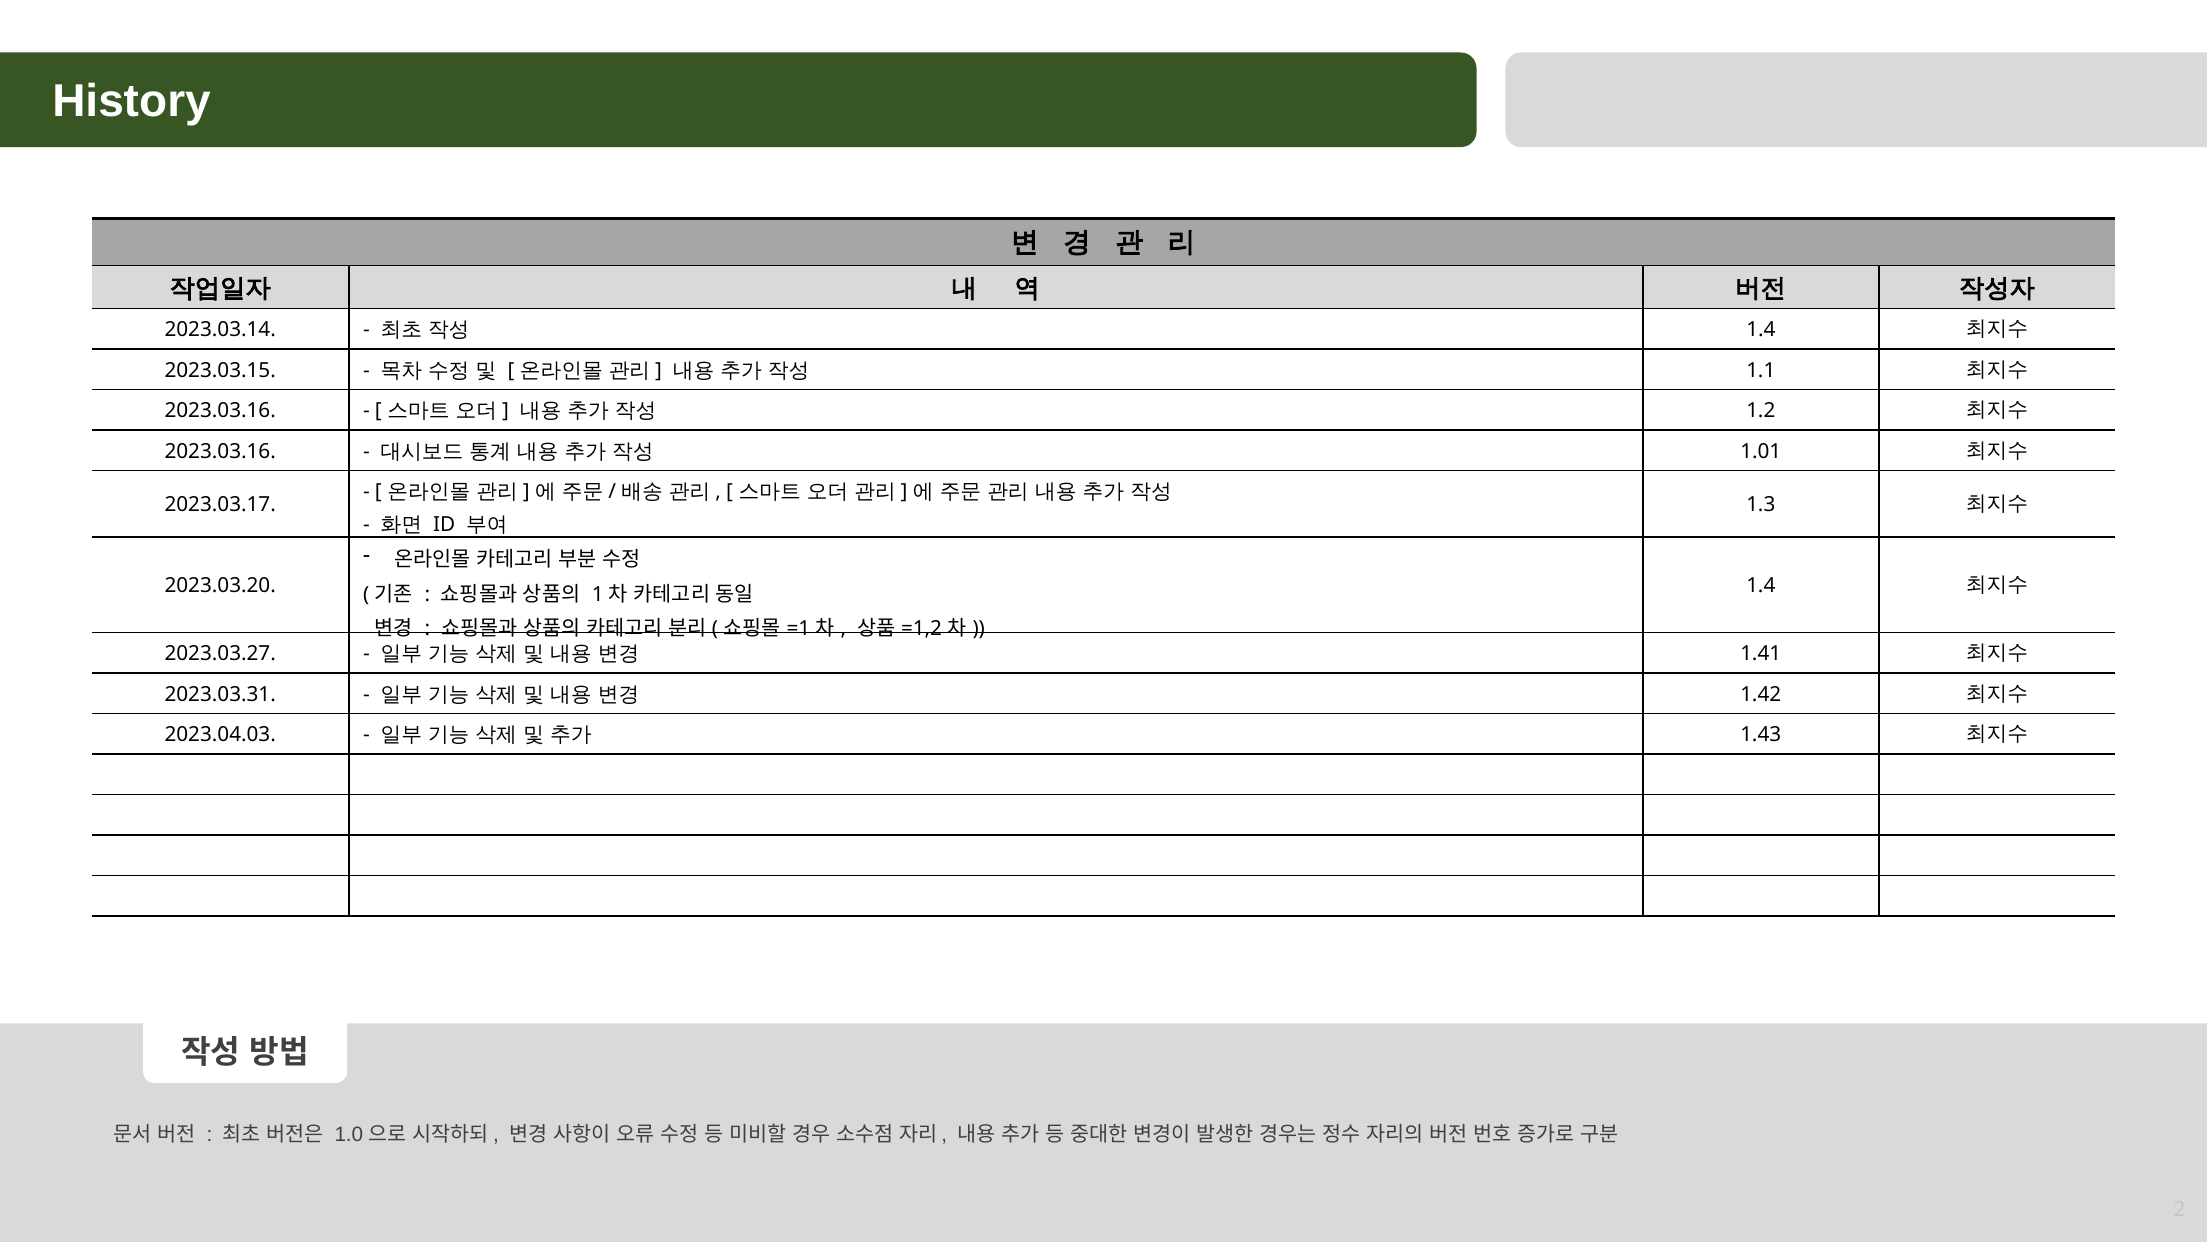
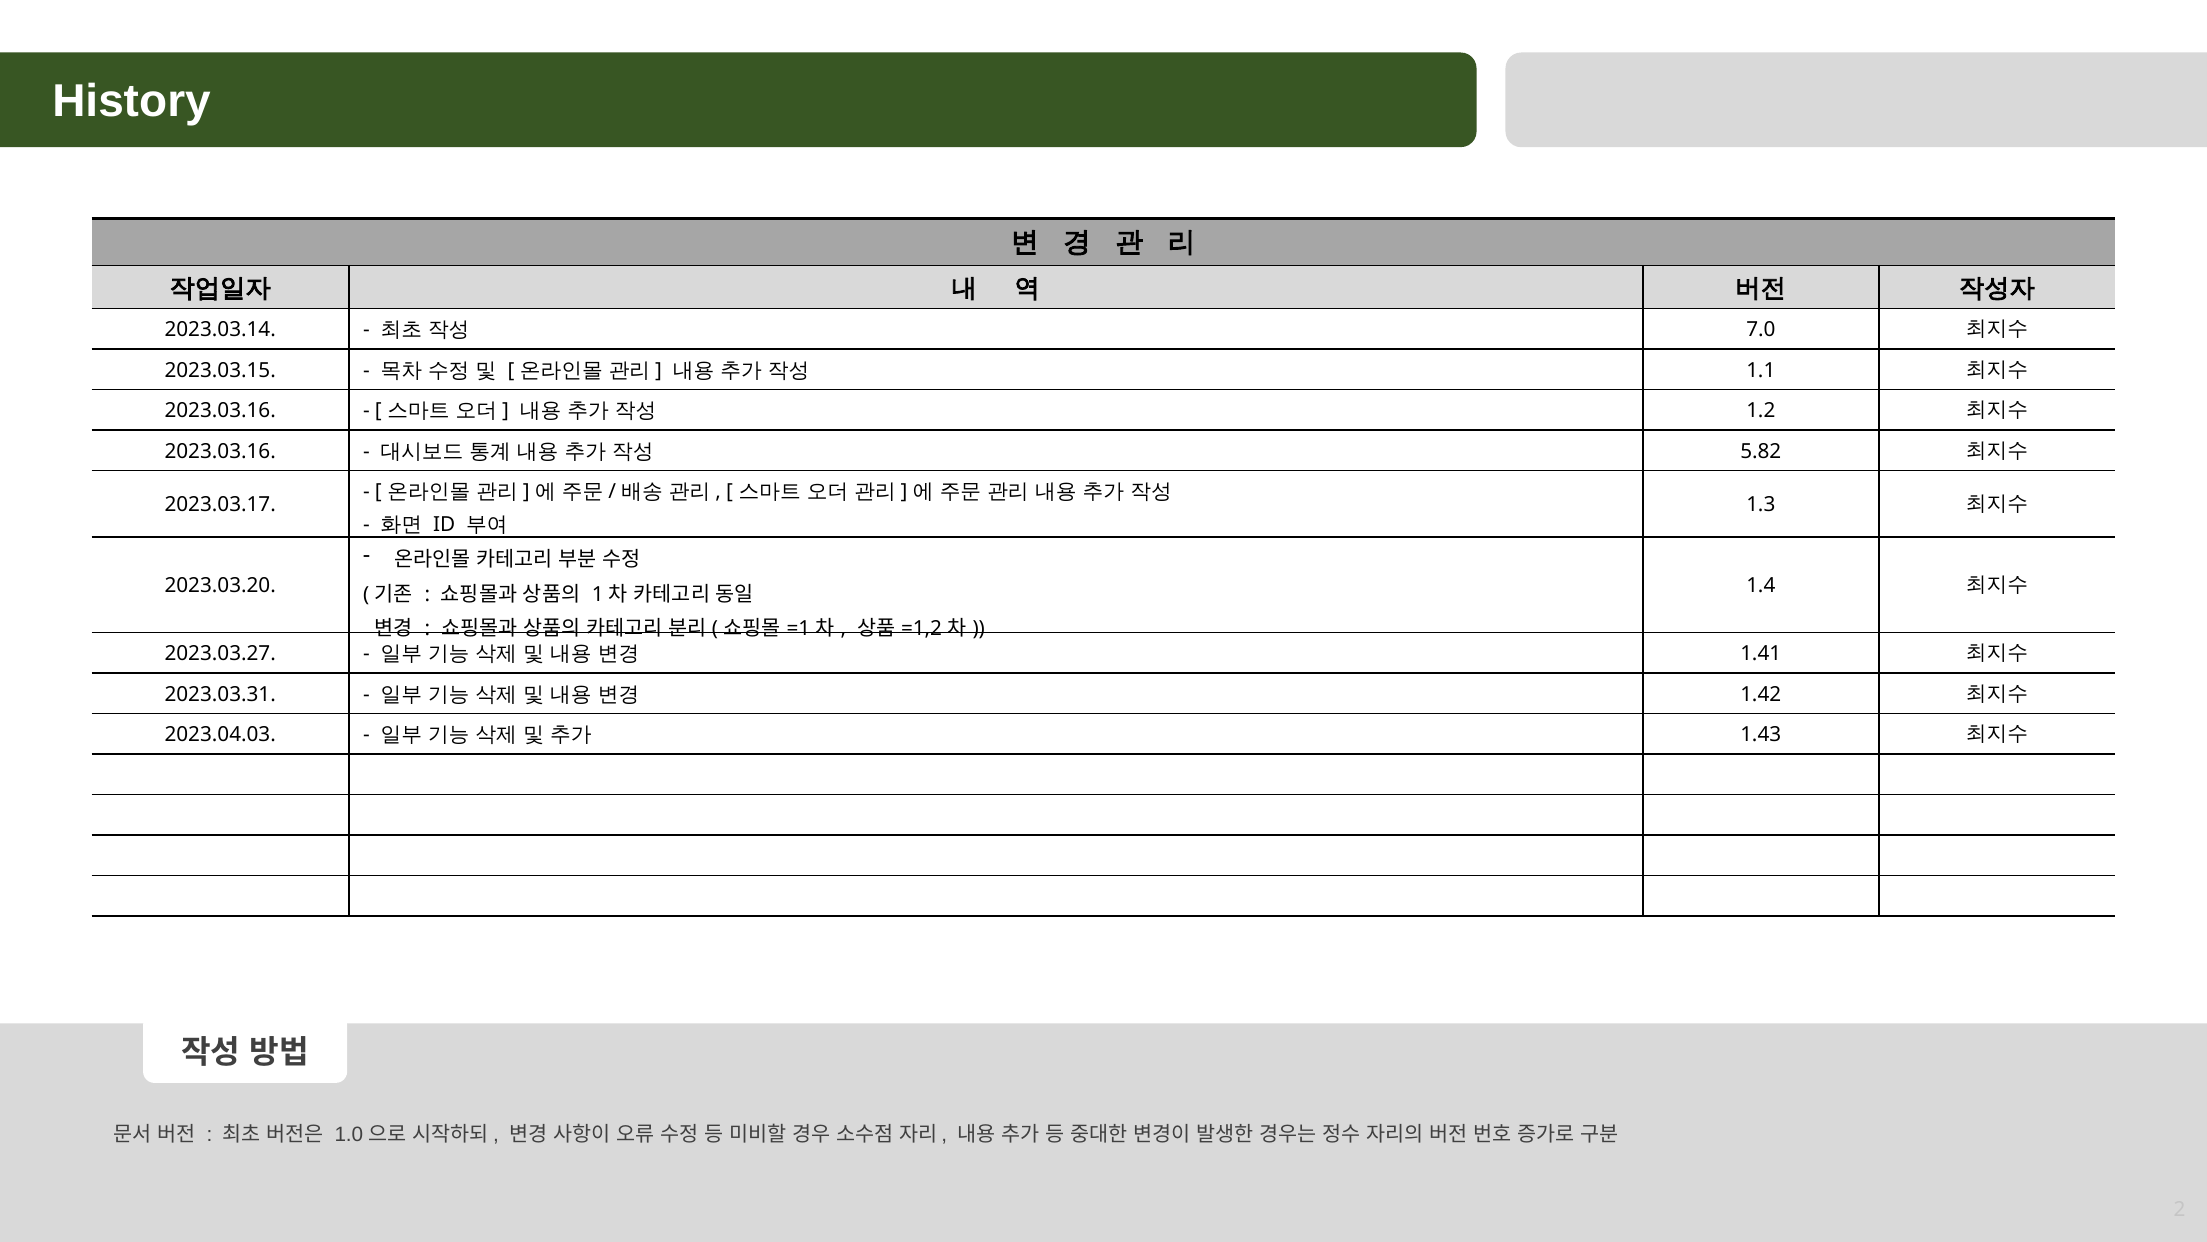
1.4 at (1761, 330): 1.4 -> 7.0
1.01: 1.01 -> 5.82
